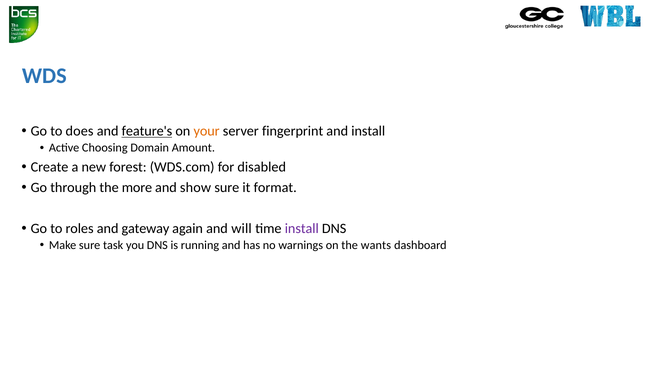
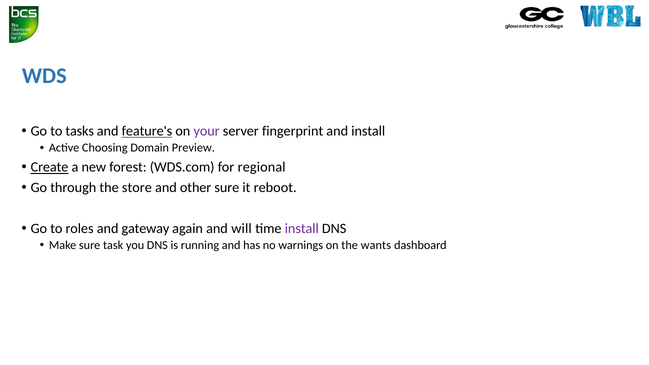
does: does -> tasks
your colour: orange -> purple
Amount: Amount -> Preview
Create underline: none -> present
disabled: disabled -> regional
more: more -> store
show: show -> other
format: format -> reboot
